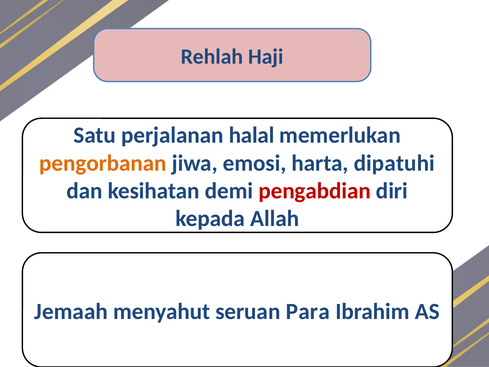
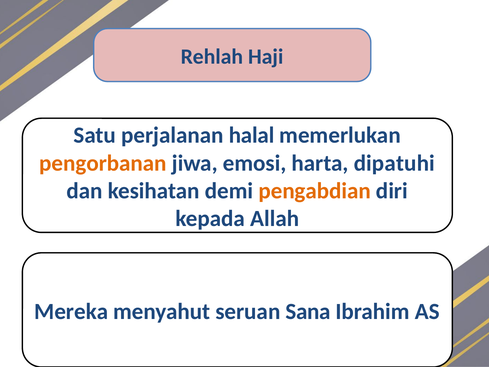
pengabdian colour: red -> orange
Jemaah: Jemaah -> Mereka
Para: Para -> Sana
